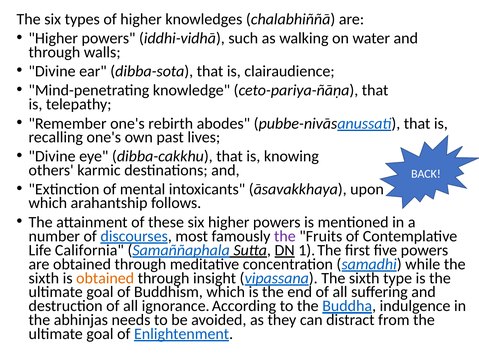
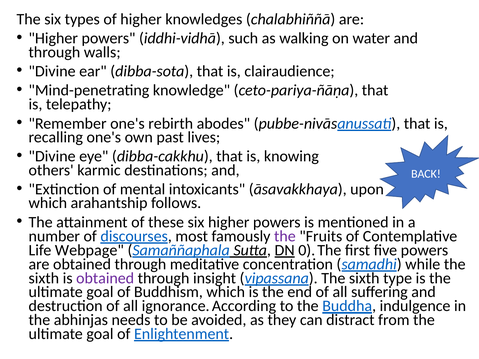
California: California -> Webpage
1: 1 -> 0
obtained at (105, 278) colour: orange -> purple
